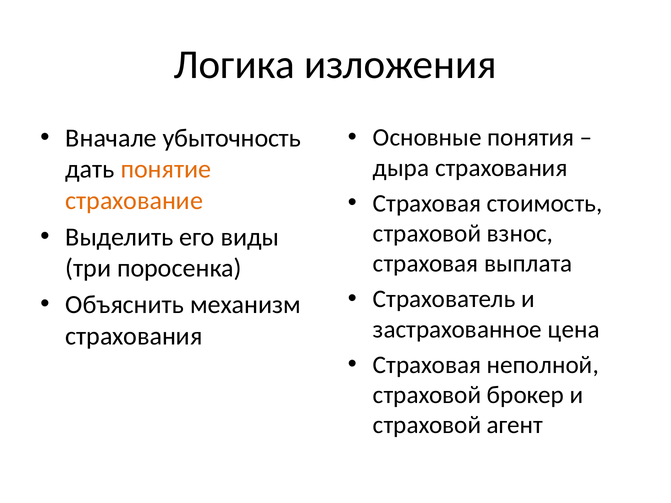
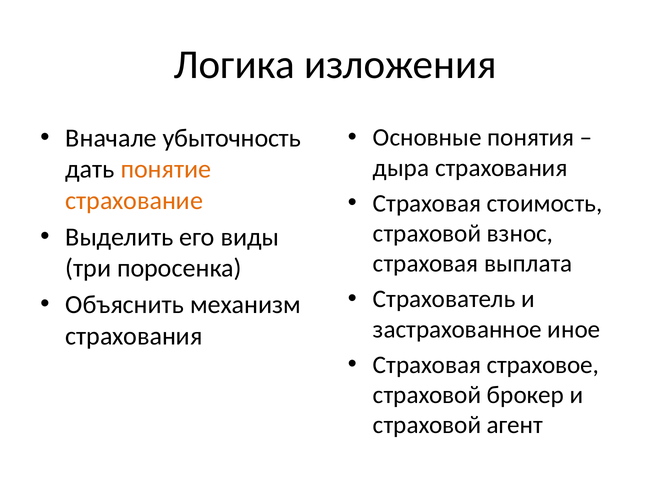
цена: цена -> иное
неполной: неполной -> страховое
